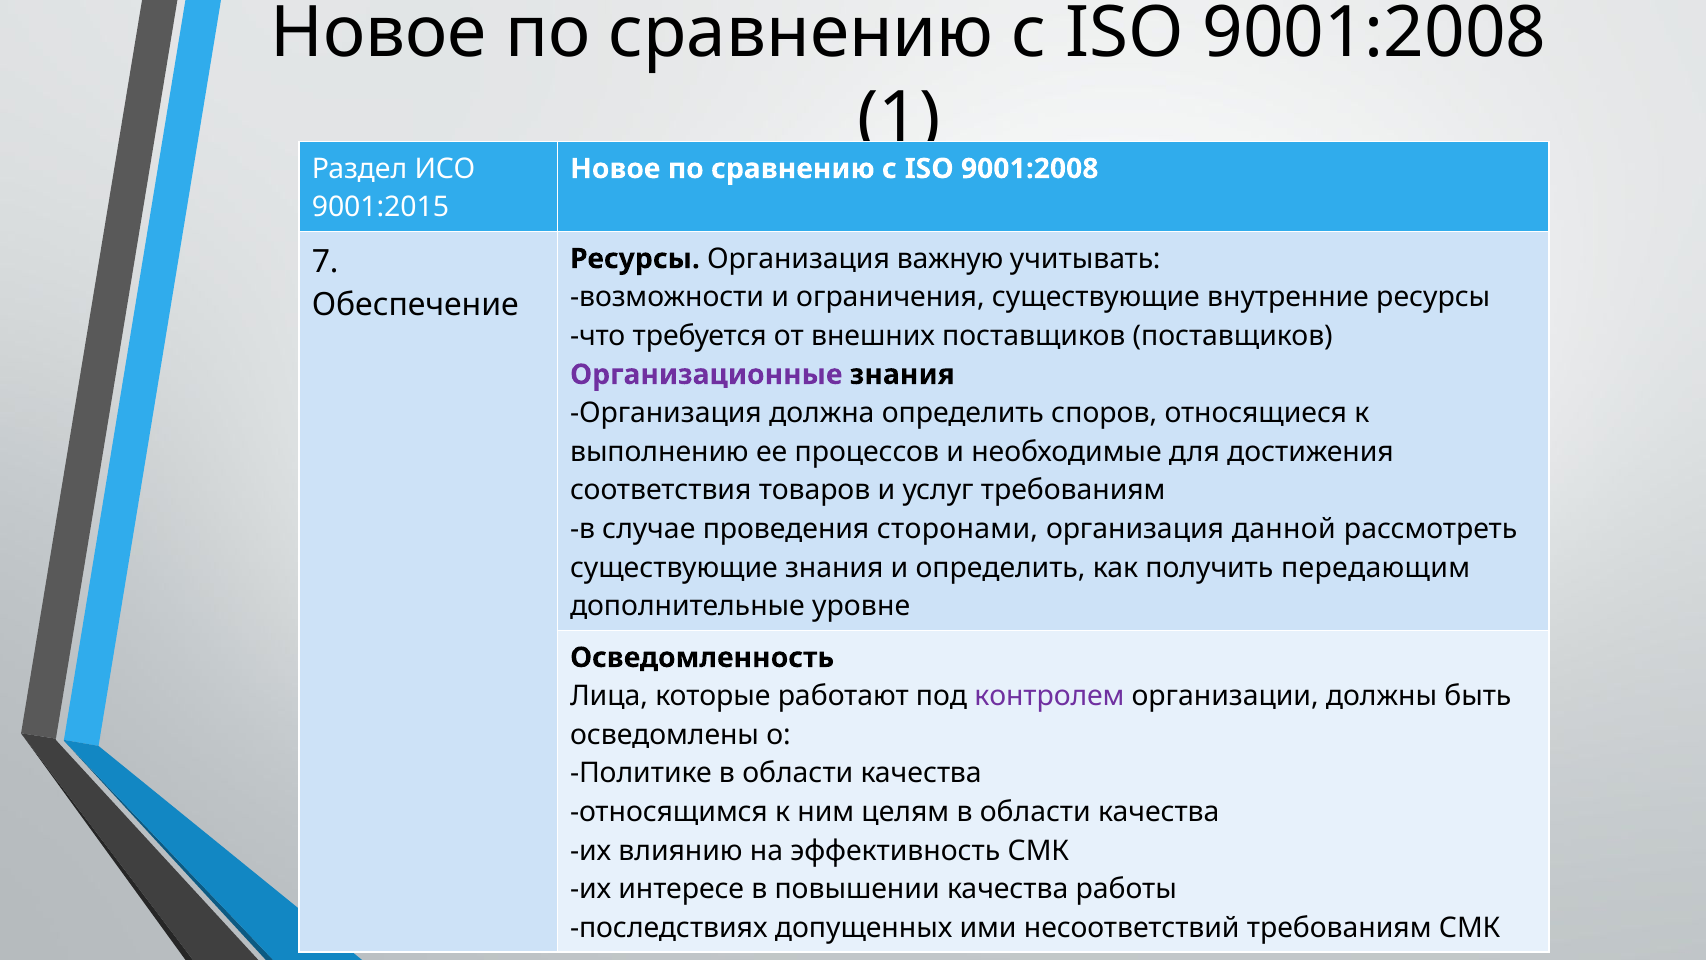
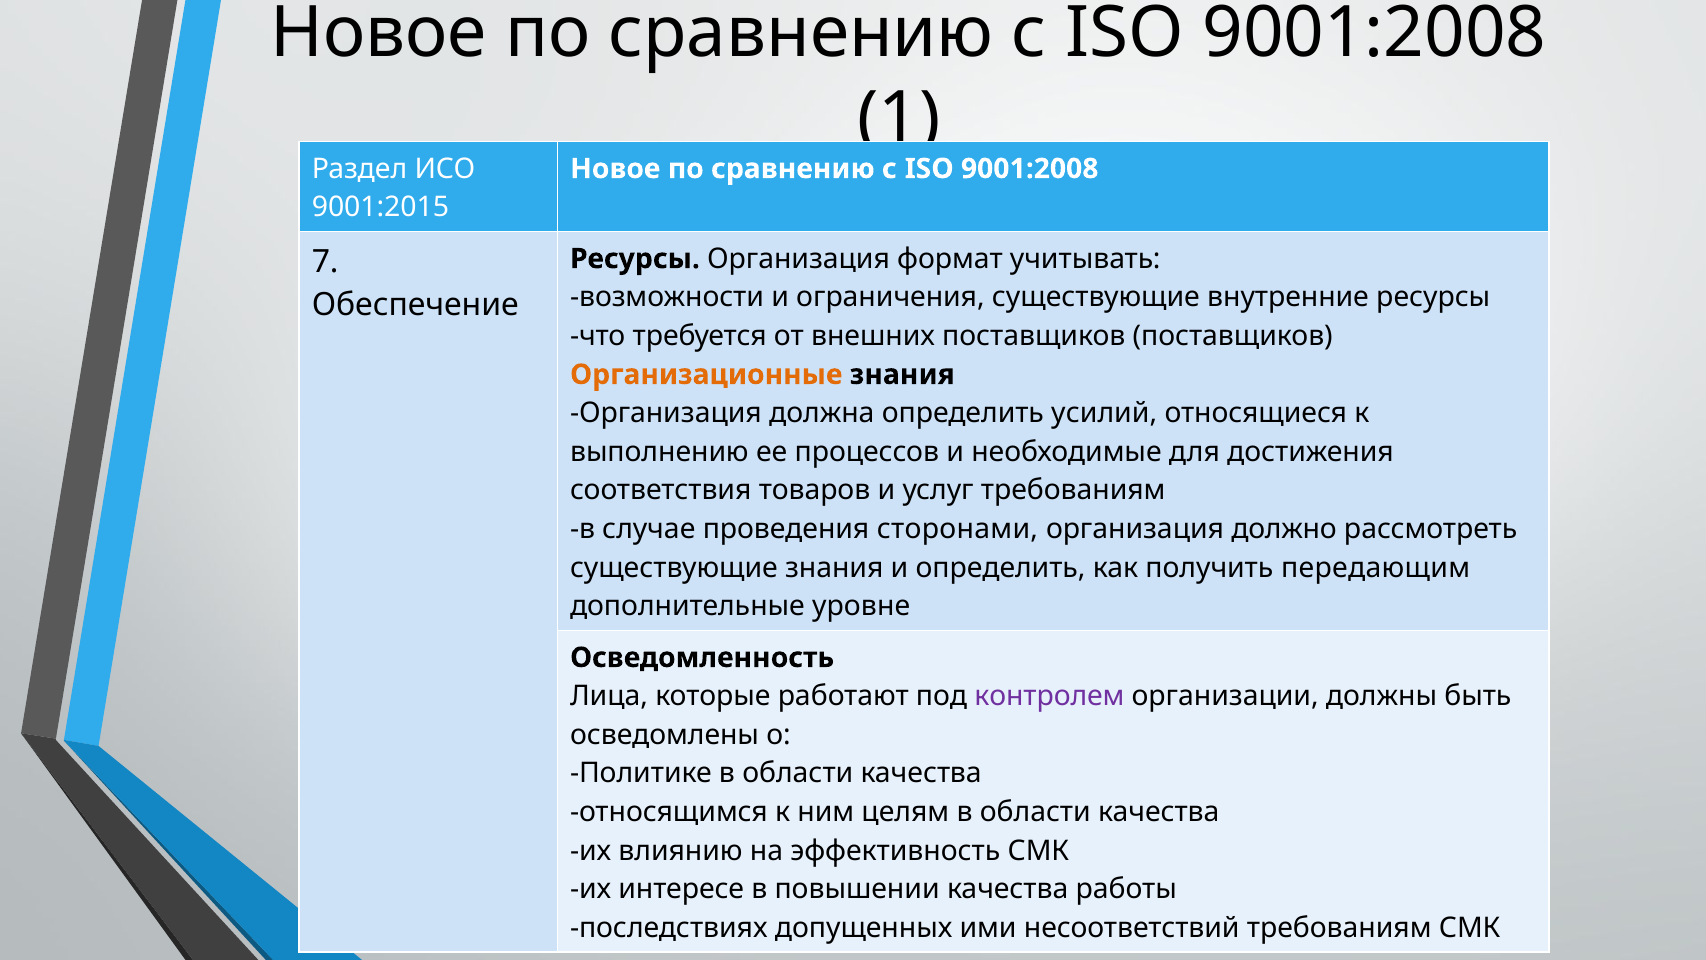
важную: важную -> формат
Организационные colour: purple -> orange
споров: споров -> усилий
данной: данной -> должно
